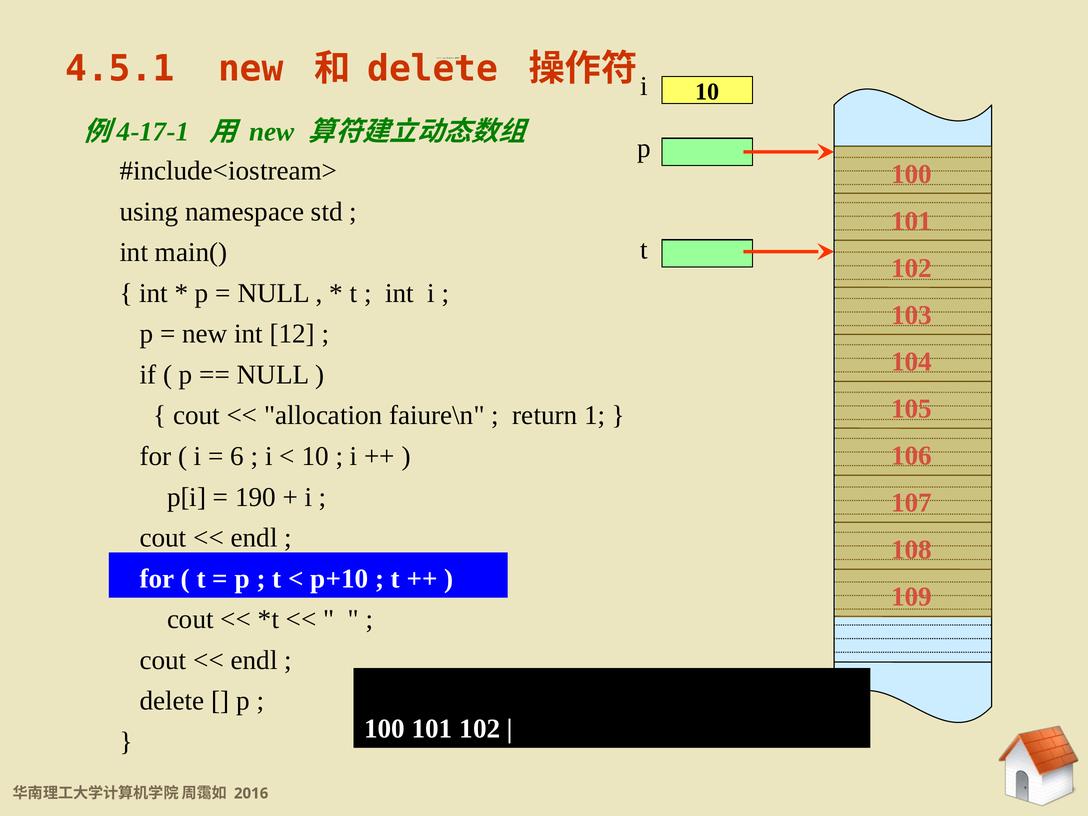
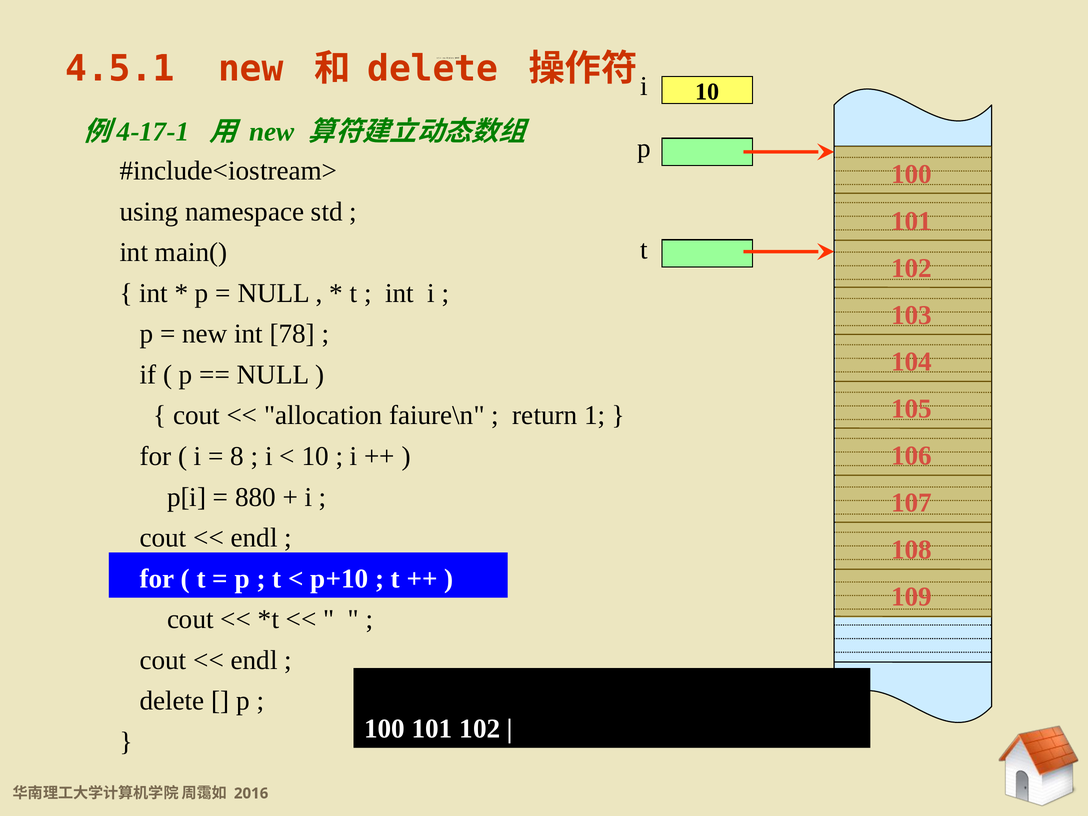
12: 12 -> 78
6: 6 -> 8
190: 190 -> 880
